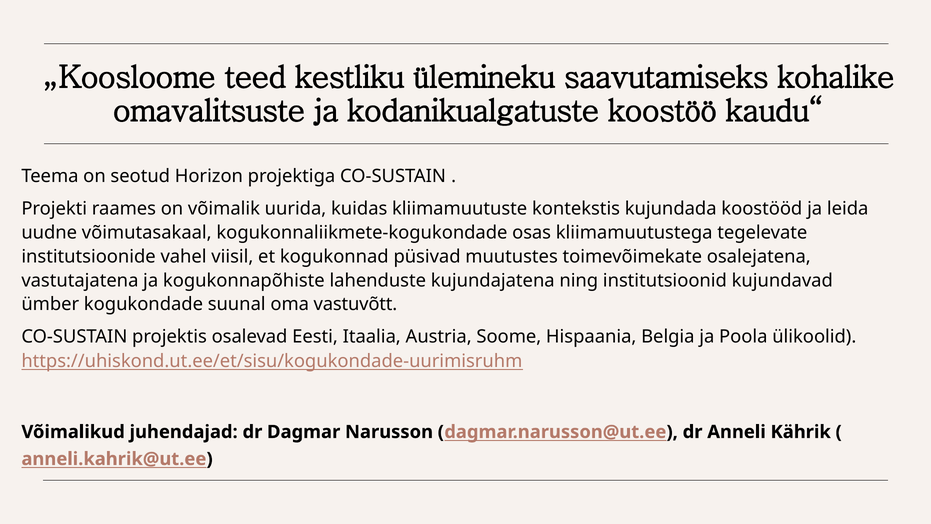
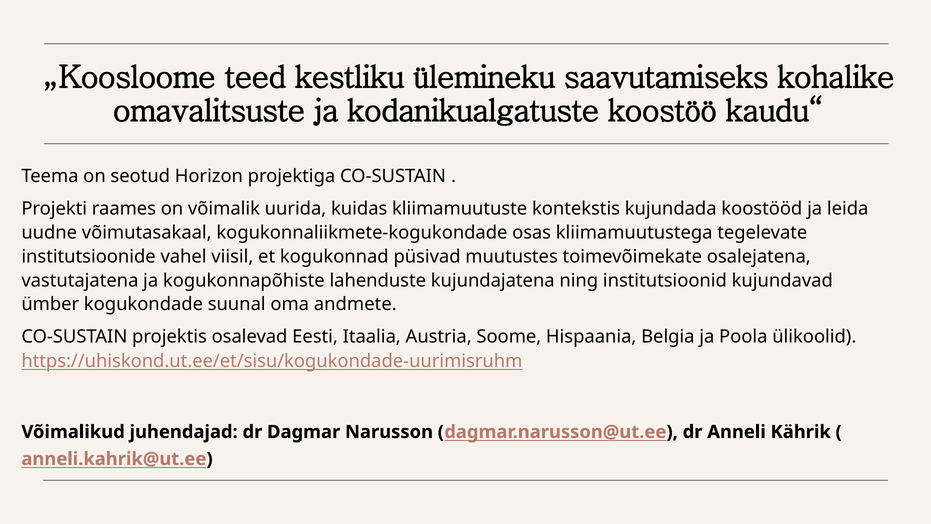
vastuvõtt: vastuvõtt -> andmete
